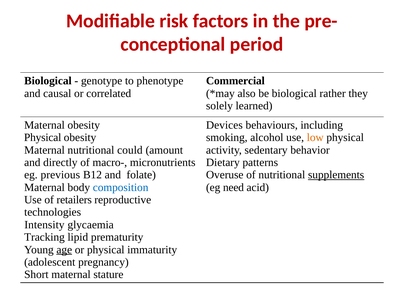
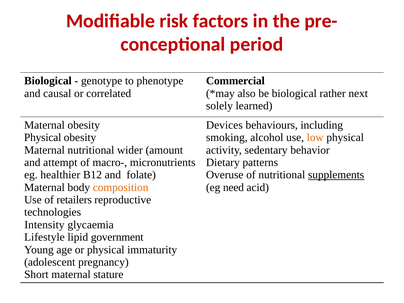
they: they -> next
could: could -> wider
directly: directly -> attempt
previous: previous -> healthier
composition colour: blue -> orange
Tracking: Tracking -> Lifestyle
prematurity: prematurity -> government
age underline: present -> none
